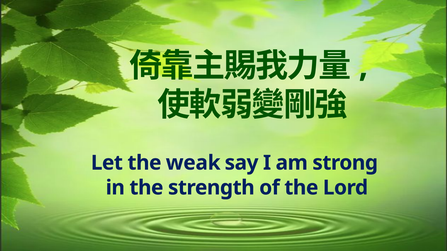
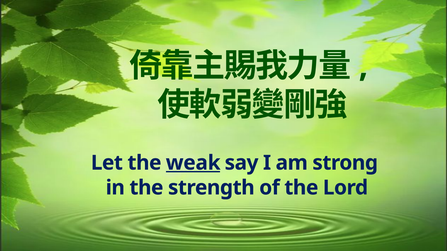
weak underline: none -> present
